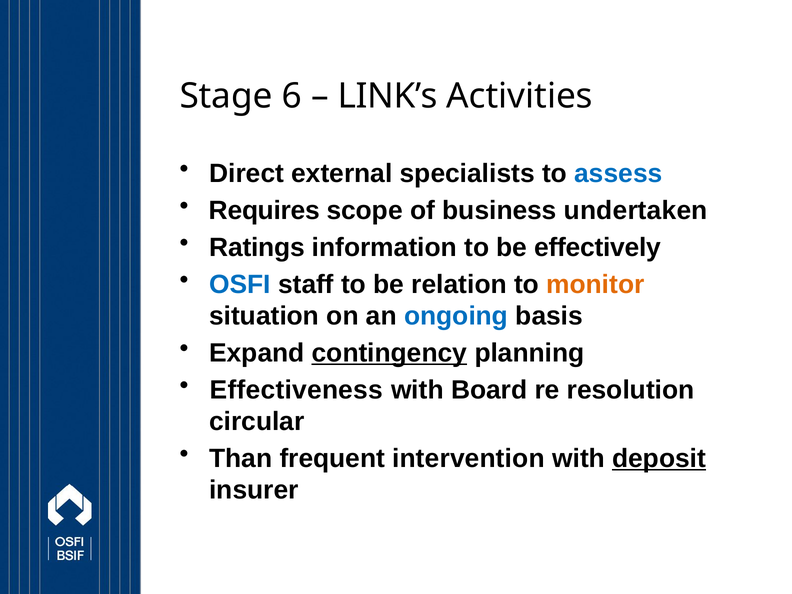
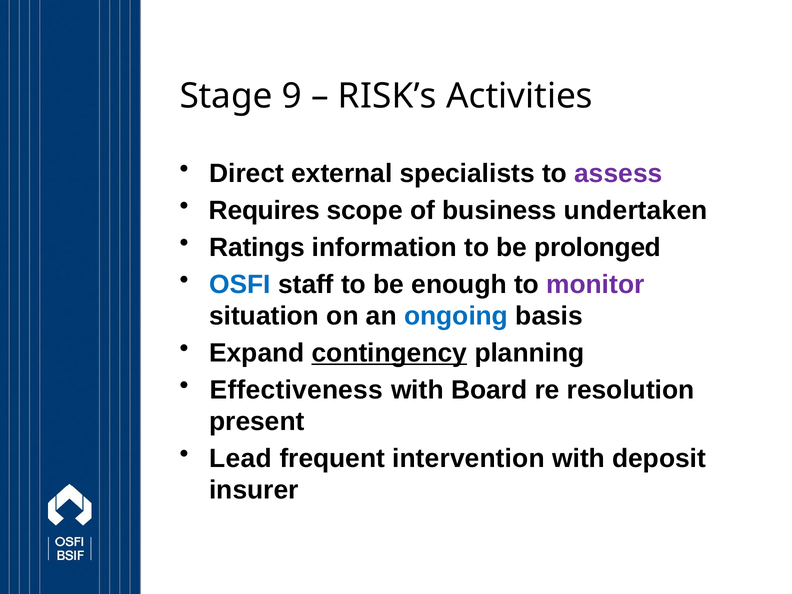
6: 6 -> 9
LINK’s: LINK’s -> RISK’s
assess colour: blue -> purple
effectively: effectively -> prolonged
relation: relation -> enough
monitor colour: orange -> purple
circular: circular -> present
Than: Than -> Lead
deposit underline: present -> none
